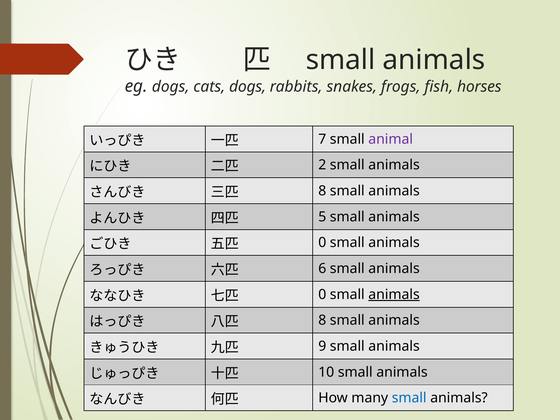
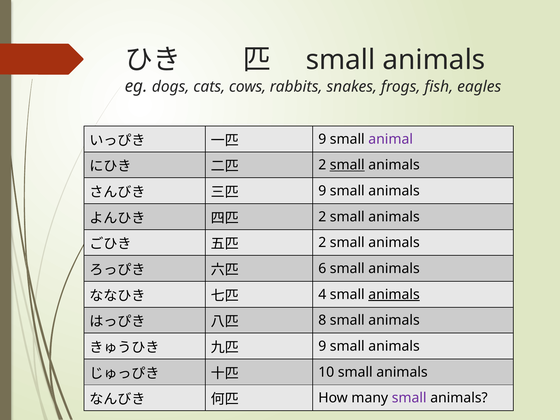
cats dogs: dogs -> cows
horses: horses -> eagles
7 at (322, 139): 7 -> 9
small at (347, 165) underline: none -> present
8 at (322, 191): 8 -> 9
5 at (322, 217): 5 -> 2
0 at (322, 243): 0 -> 2
0 at (322, 294): 0 -> 4
small at (409, 398) colour: blue -> purple
